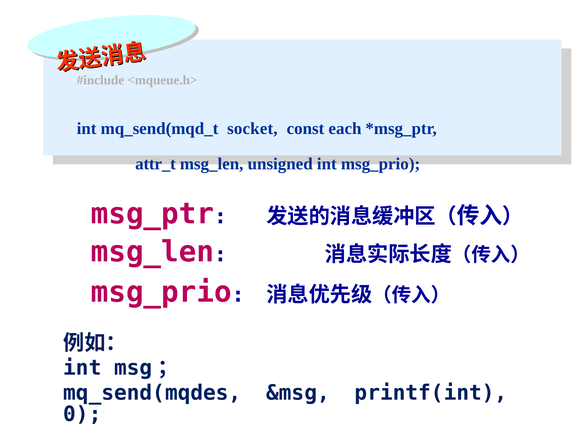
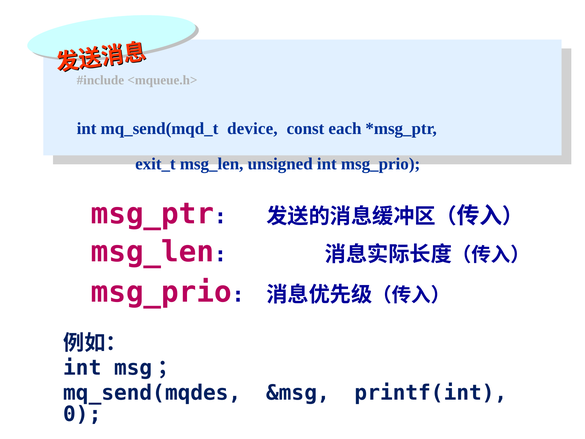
socket: socket -> device
attr_t: attr_t -> exit_t
